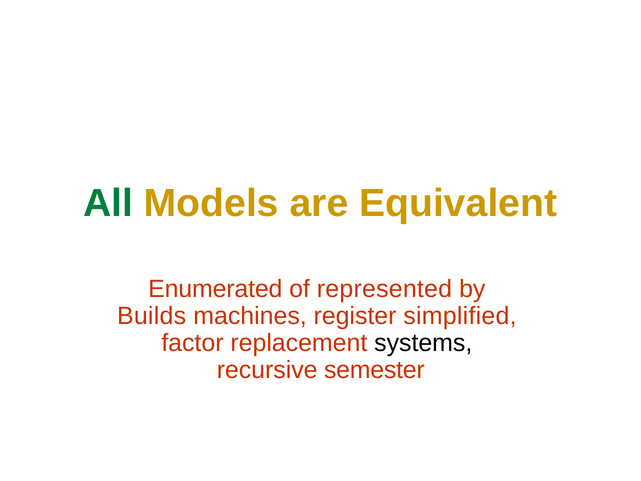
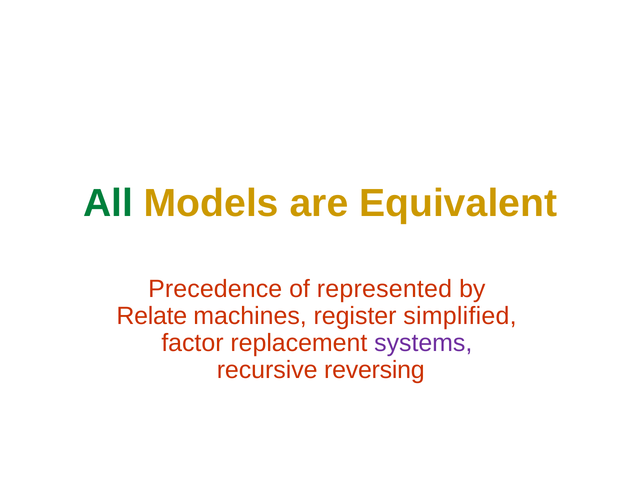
Enumerated: Enumerated -> Precedence
Builds: Builds -> Relate
systems colour: black -> purple
semester: semester -> reversing
